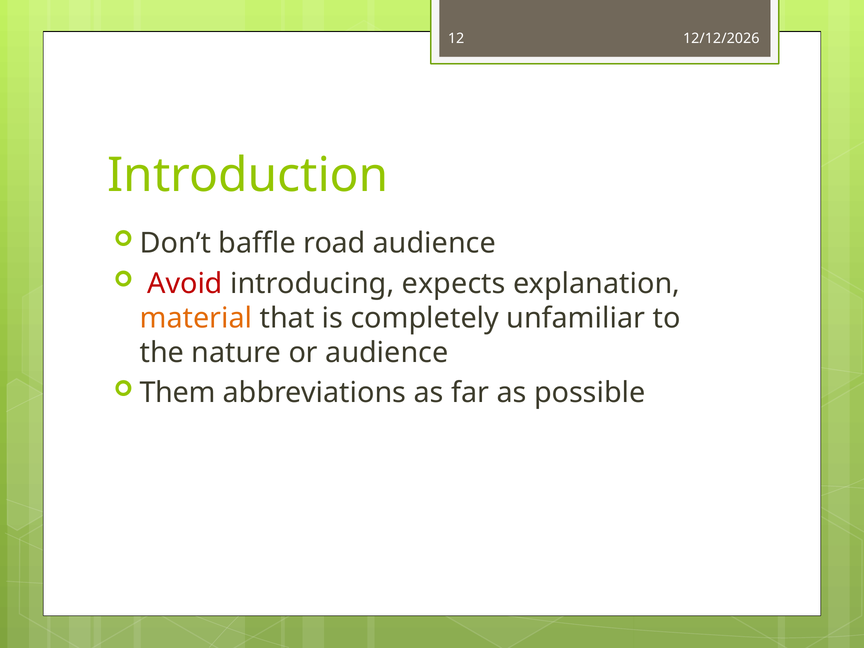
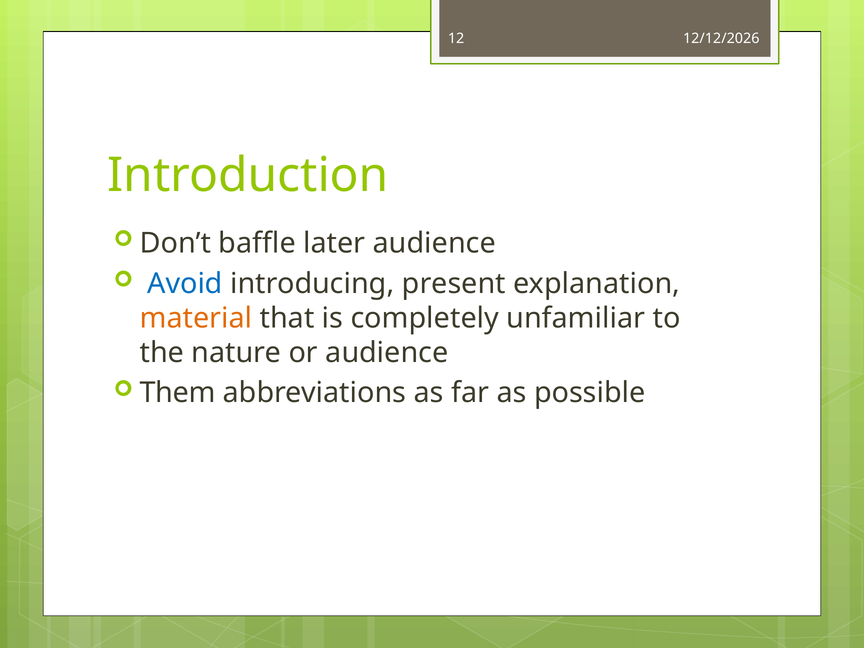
road: road -> later
Avoid colour: red -> blue
expects: expects -> present
